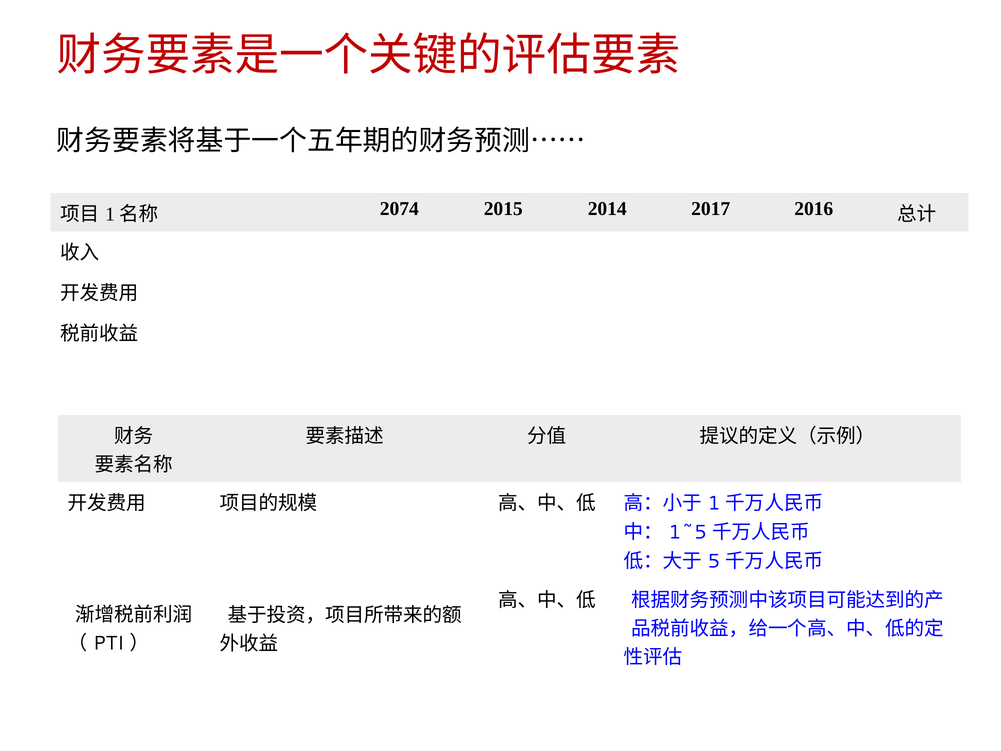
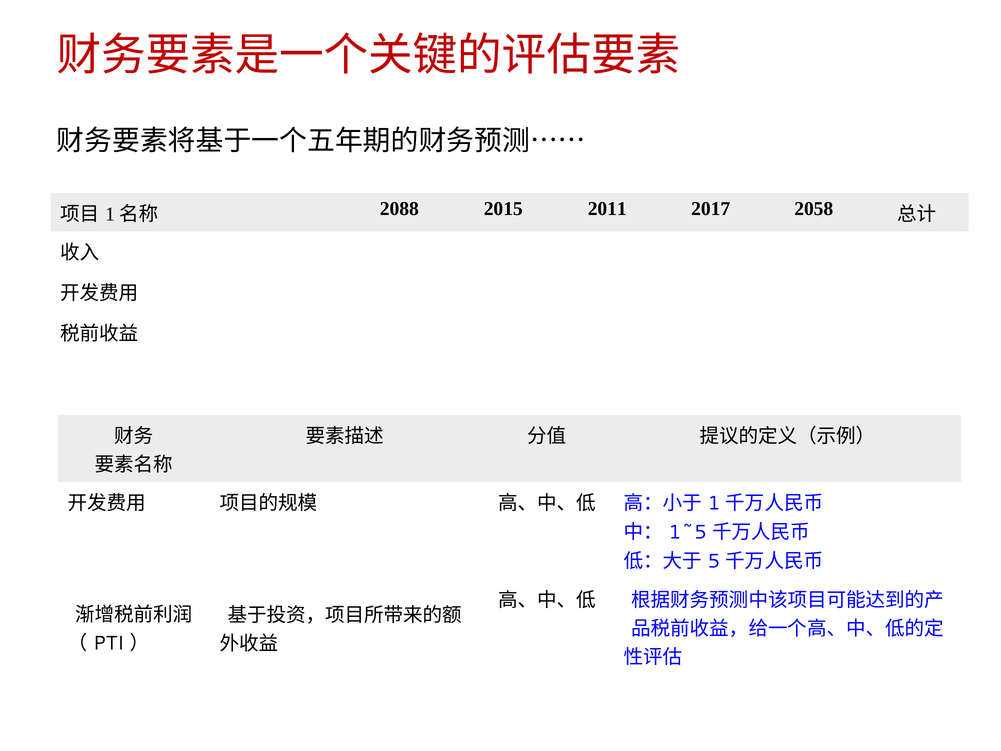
2074: 2074 -> 2088
2014: 2014 -> 2011
2016: 2016 -> 2058
